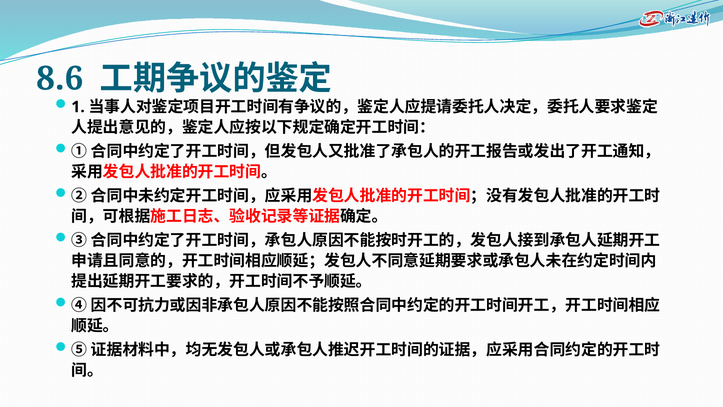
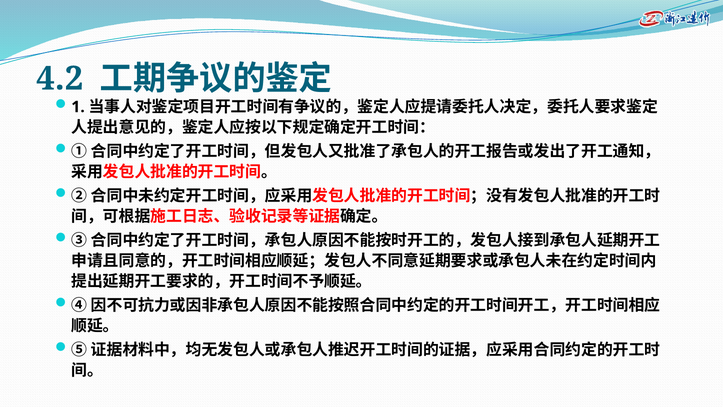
8.6: 8.6 -> 4.2
